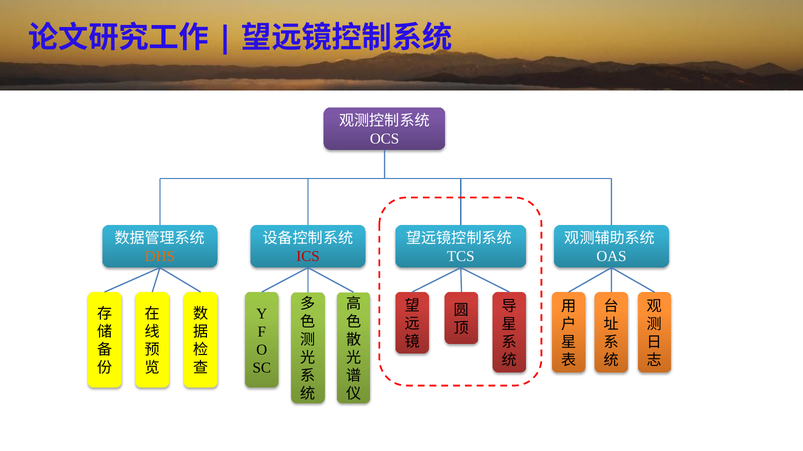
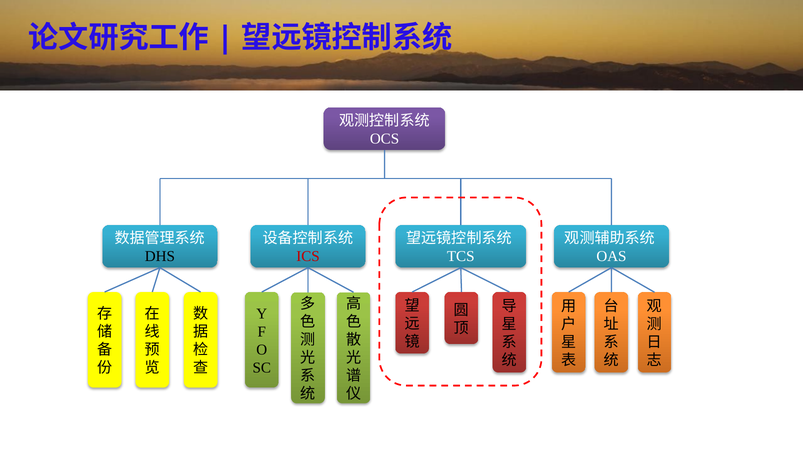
DHS colour: orange -> black
